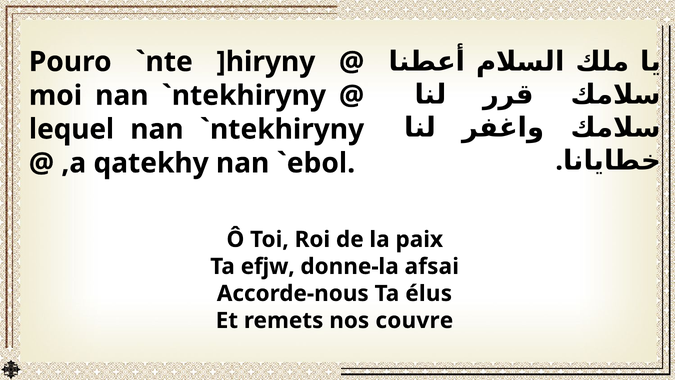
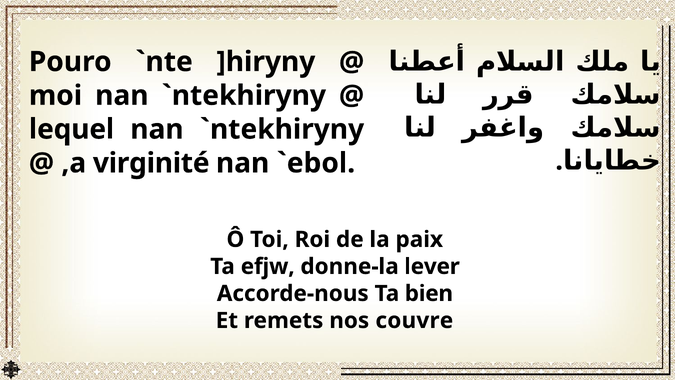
qatekhy: qatekhy -> virginité
afsai: afsai -> lever
élus: élus -> bien
